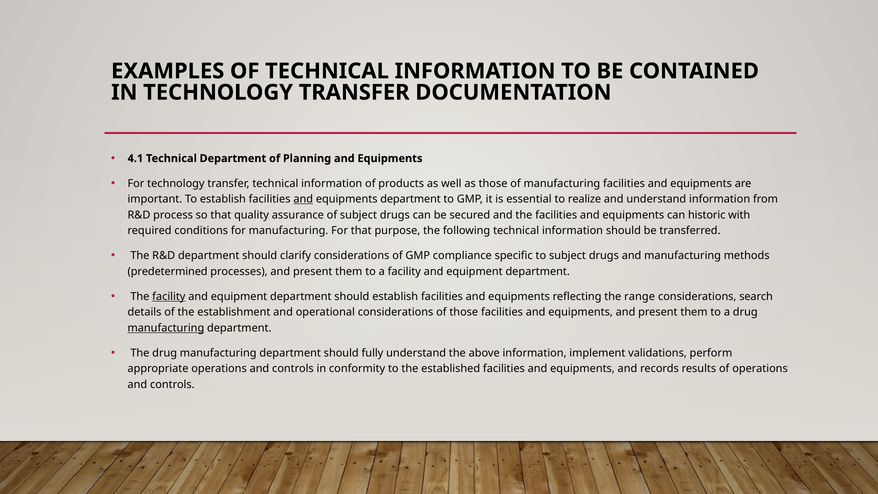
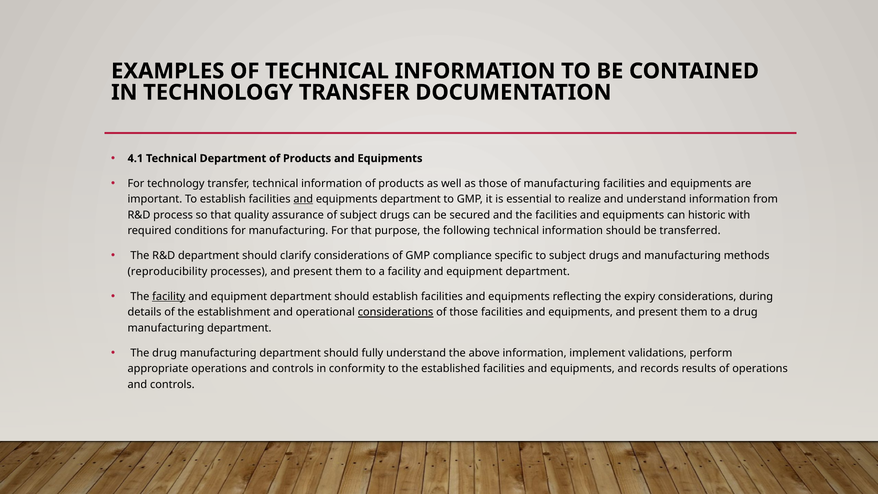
Planning at (307, 158): Planning -> Products
predetermined: predetermined -> reproducibility
range: range -> expiry
search: search -> during
considerations at (396, 312) underline: none -> present
manufacturing at (166, 328) underline: present -> none
